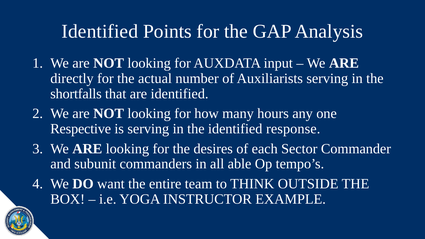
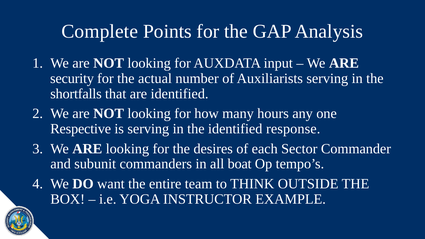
Identified at (100, 31): Identified -> Complete
directly: directly -> security
able: able -> boat
